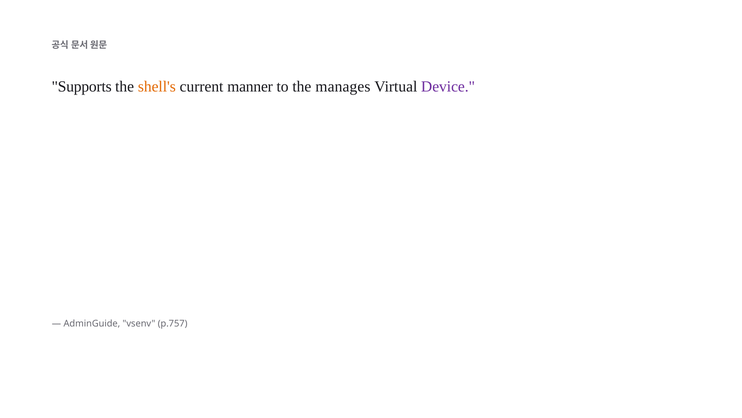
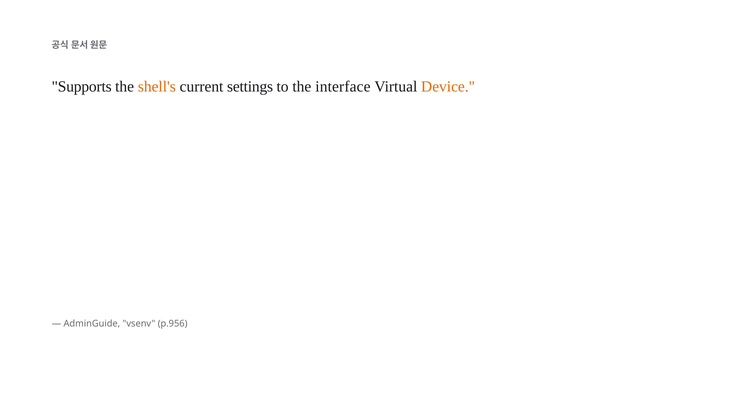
manner: manner -> settings
manages: manages -> interface
Device colour: purple -> orange
p.757: p.757 -> p.956
